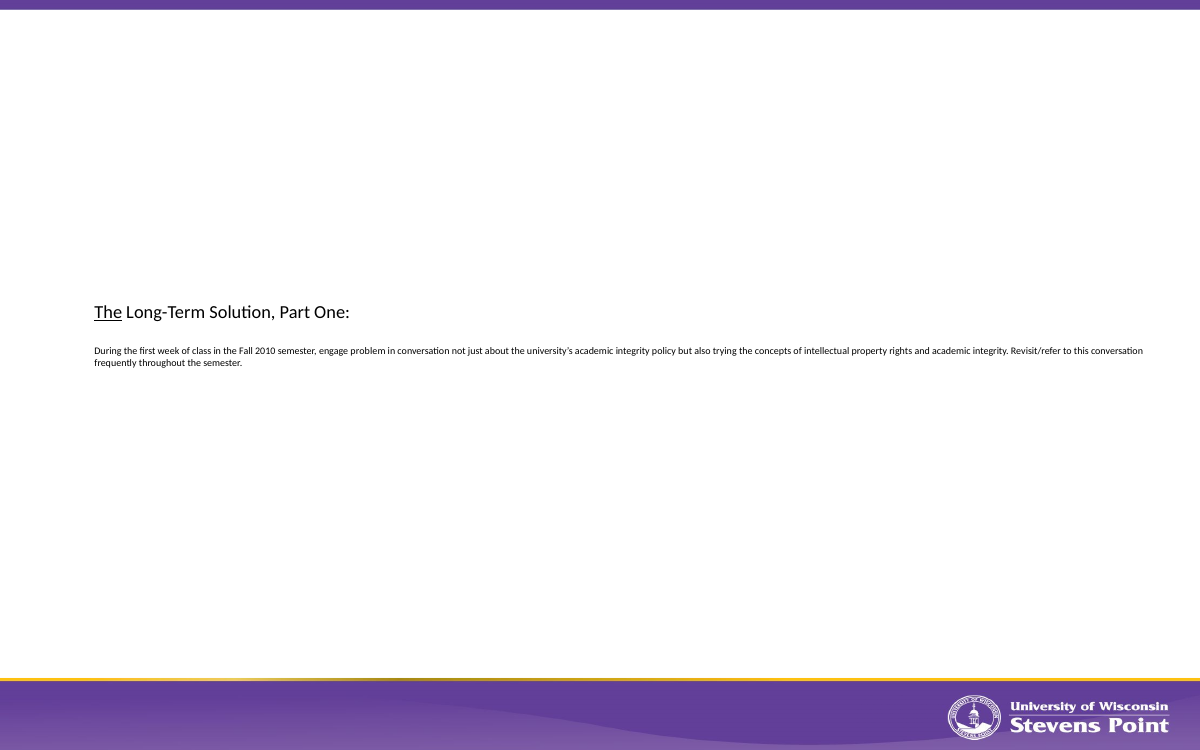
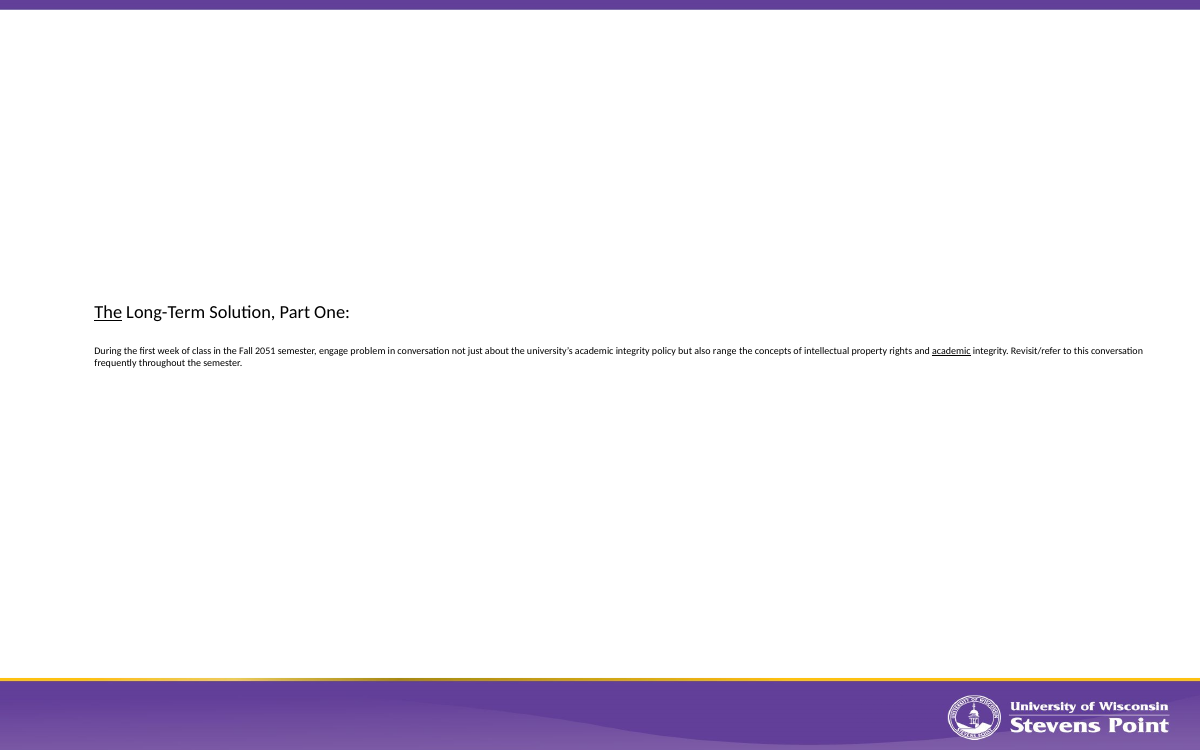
2010: 2010 -> 2051
trying: trying -> range
academic at (951, 351) underline: none -> present
